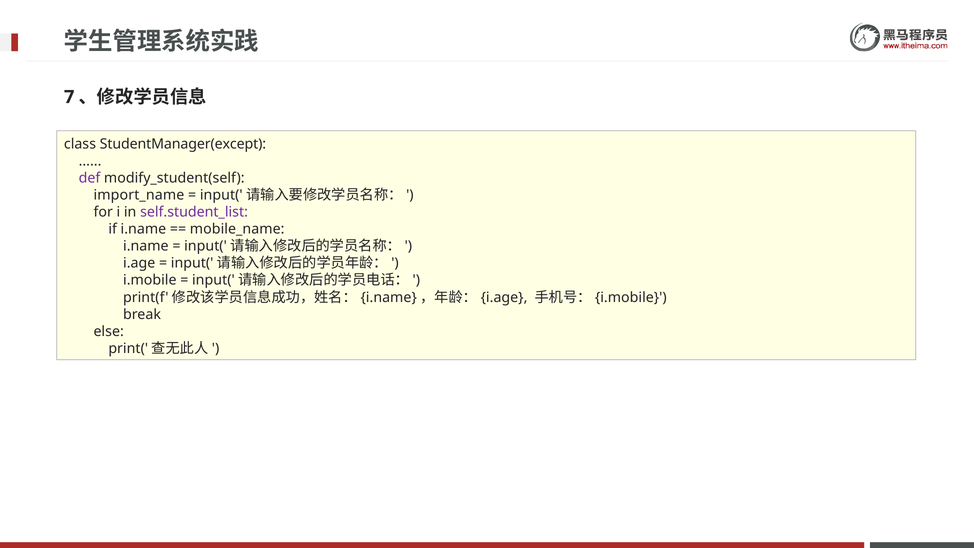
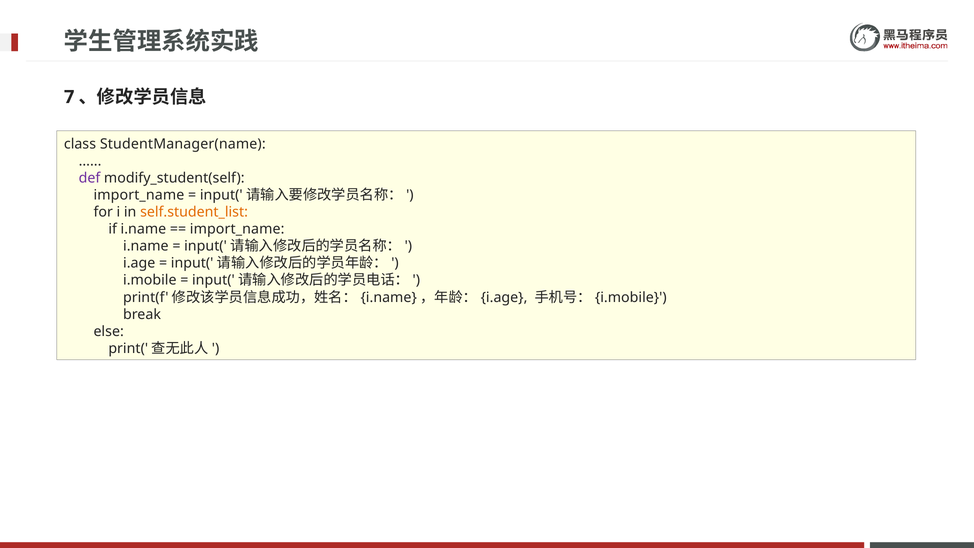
StudentManager(except: StudentManager(except -> StudentManager(name
self.student_list colour: purple -> orange
mobile_name at (237, 229): mobile_name -> import_name
